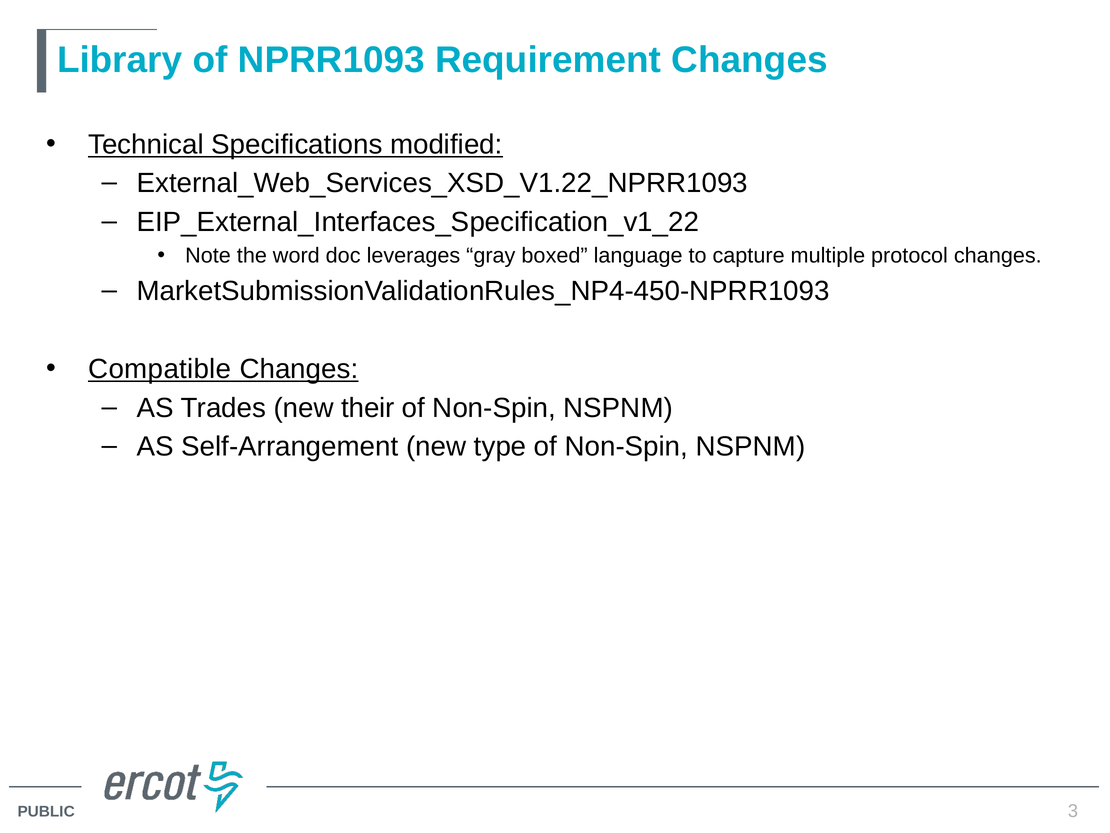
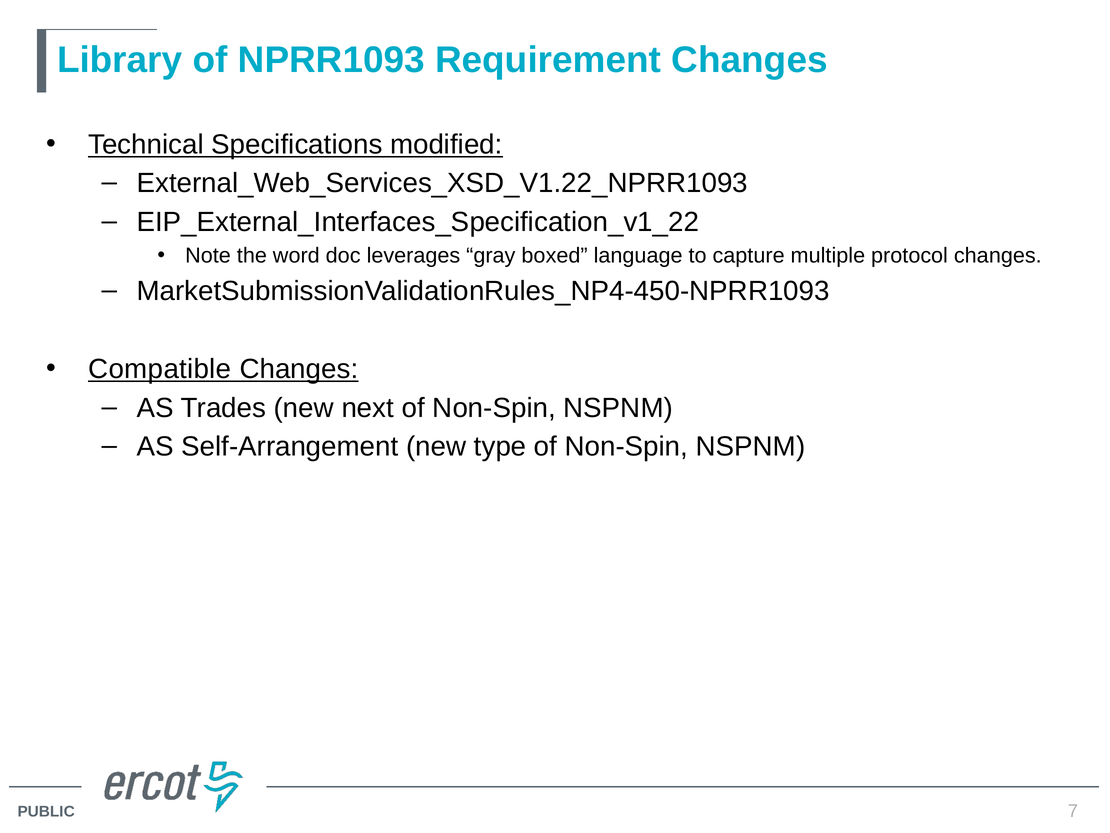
their: their -> next
3: 3 -> 7
